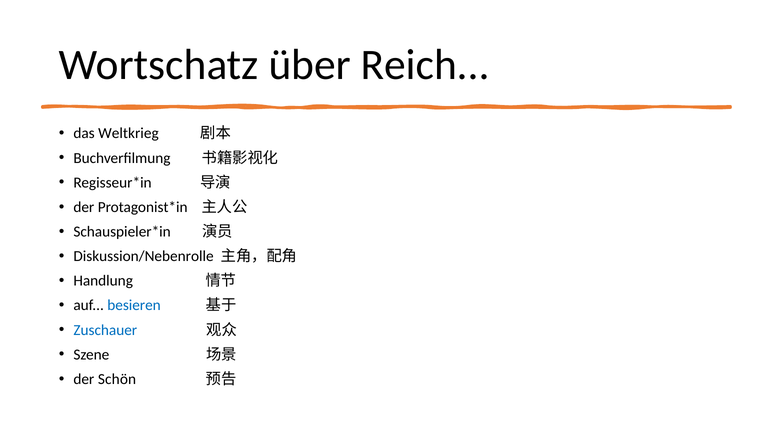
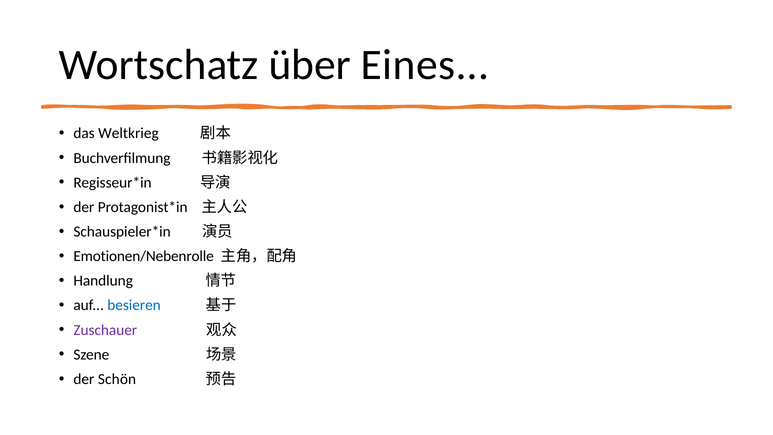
Reich: Reich -> Eines
Diskussion/Nebenrolle: Diskussion/Nebenrolle -> Emotionen/Nebenrolle
Zuschauer colour: blue -> purple
